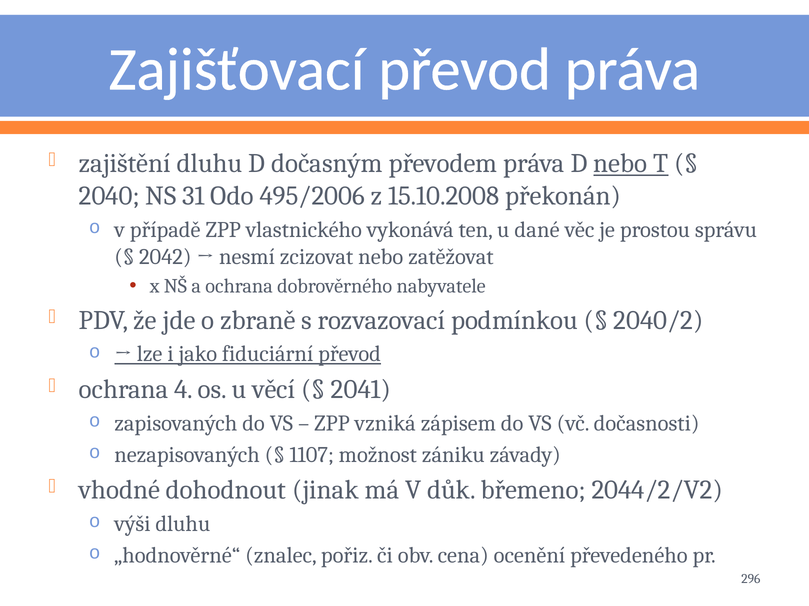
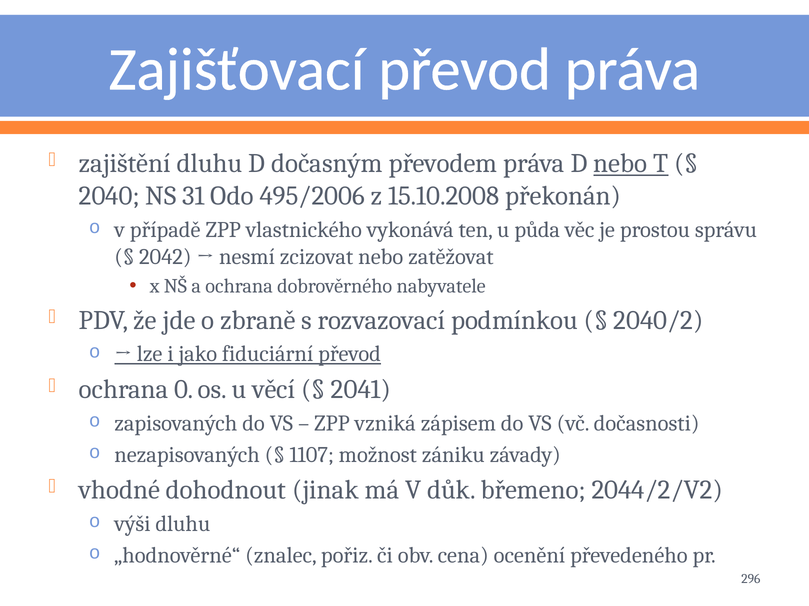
dané: dané -> půda
4: 4 -> 0
